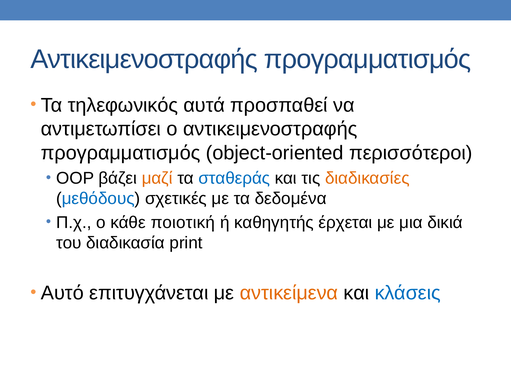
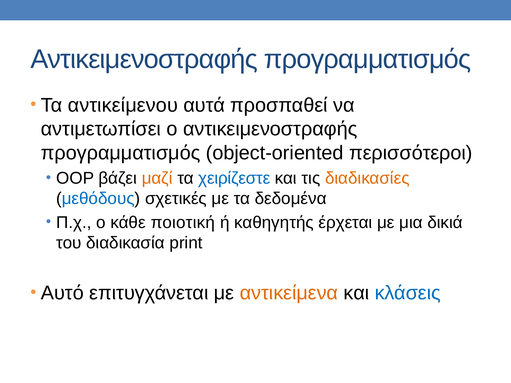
τηλεφωνικός: τηλεφωνικός -> αντικείμενου
σταθεράς: σταθεράς -> χειρίζεστε
